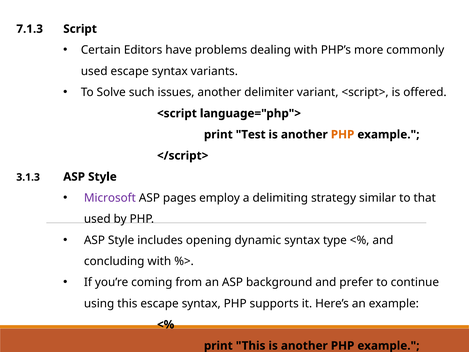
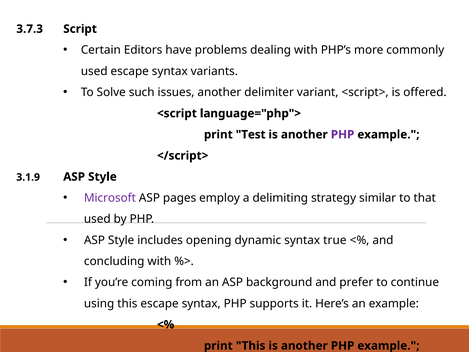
7.1.3: 7.1.3 -> 3.7.3
PHP at (343, 134) colour: orange -> purple
3.1.3: 3.1.3 -> 3.1.9
type: type -> true
